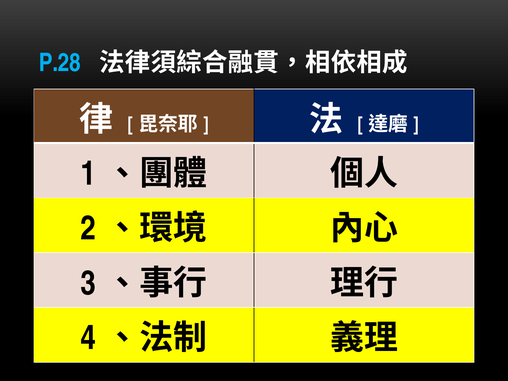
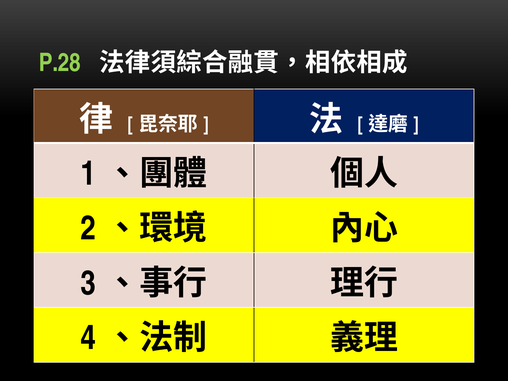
P.28 colour: light blue -> light green
